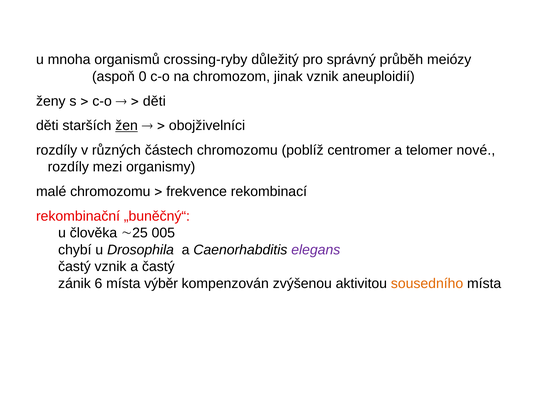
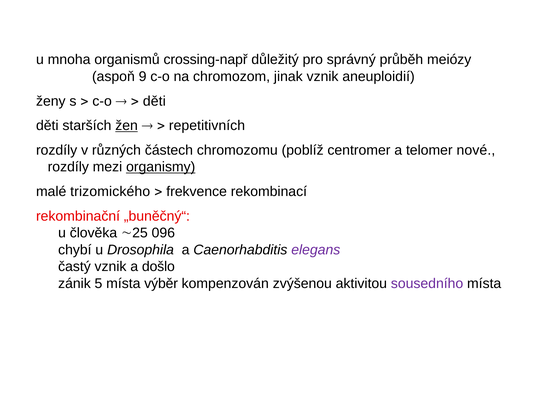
crossing-ryby: crossing-ryby -> crossing-např
0: 0 -> 9
obojživelníci: obojživelníci -> repetitivních
organismy underline: none -> present
malé chromozomu: chromozomu -> trizomického
005: 005 -> 096
a častý: častý -> došlo
6: 6 -> 5
sousedního colour: orange -> purple
